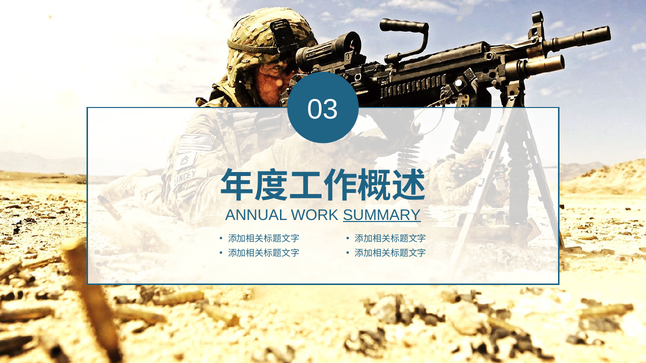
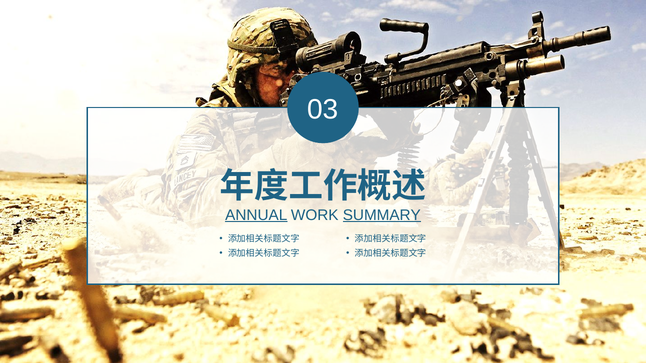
ANNUAL underline: none -> present
